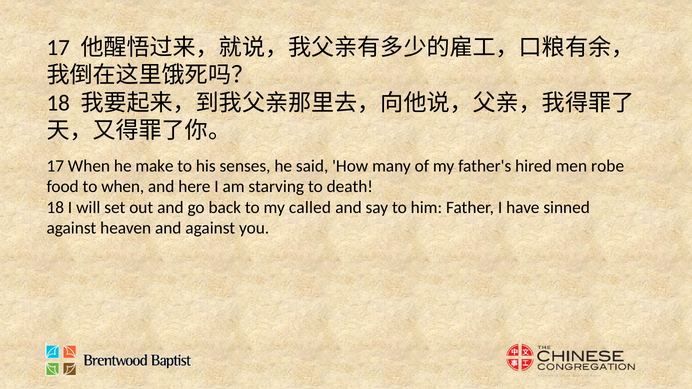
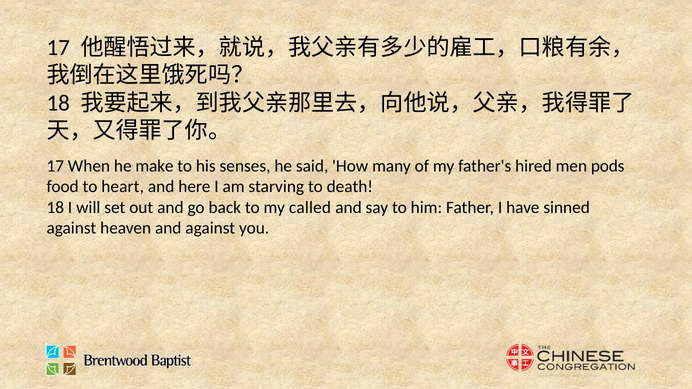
robe: robe -> pods
to when: when -> heart
